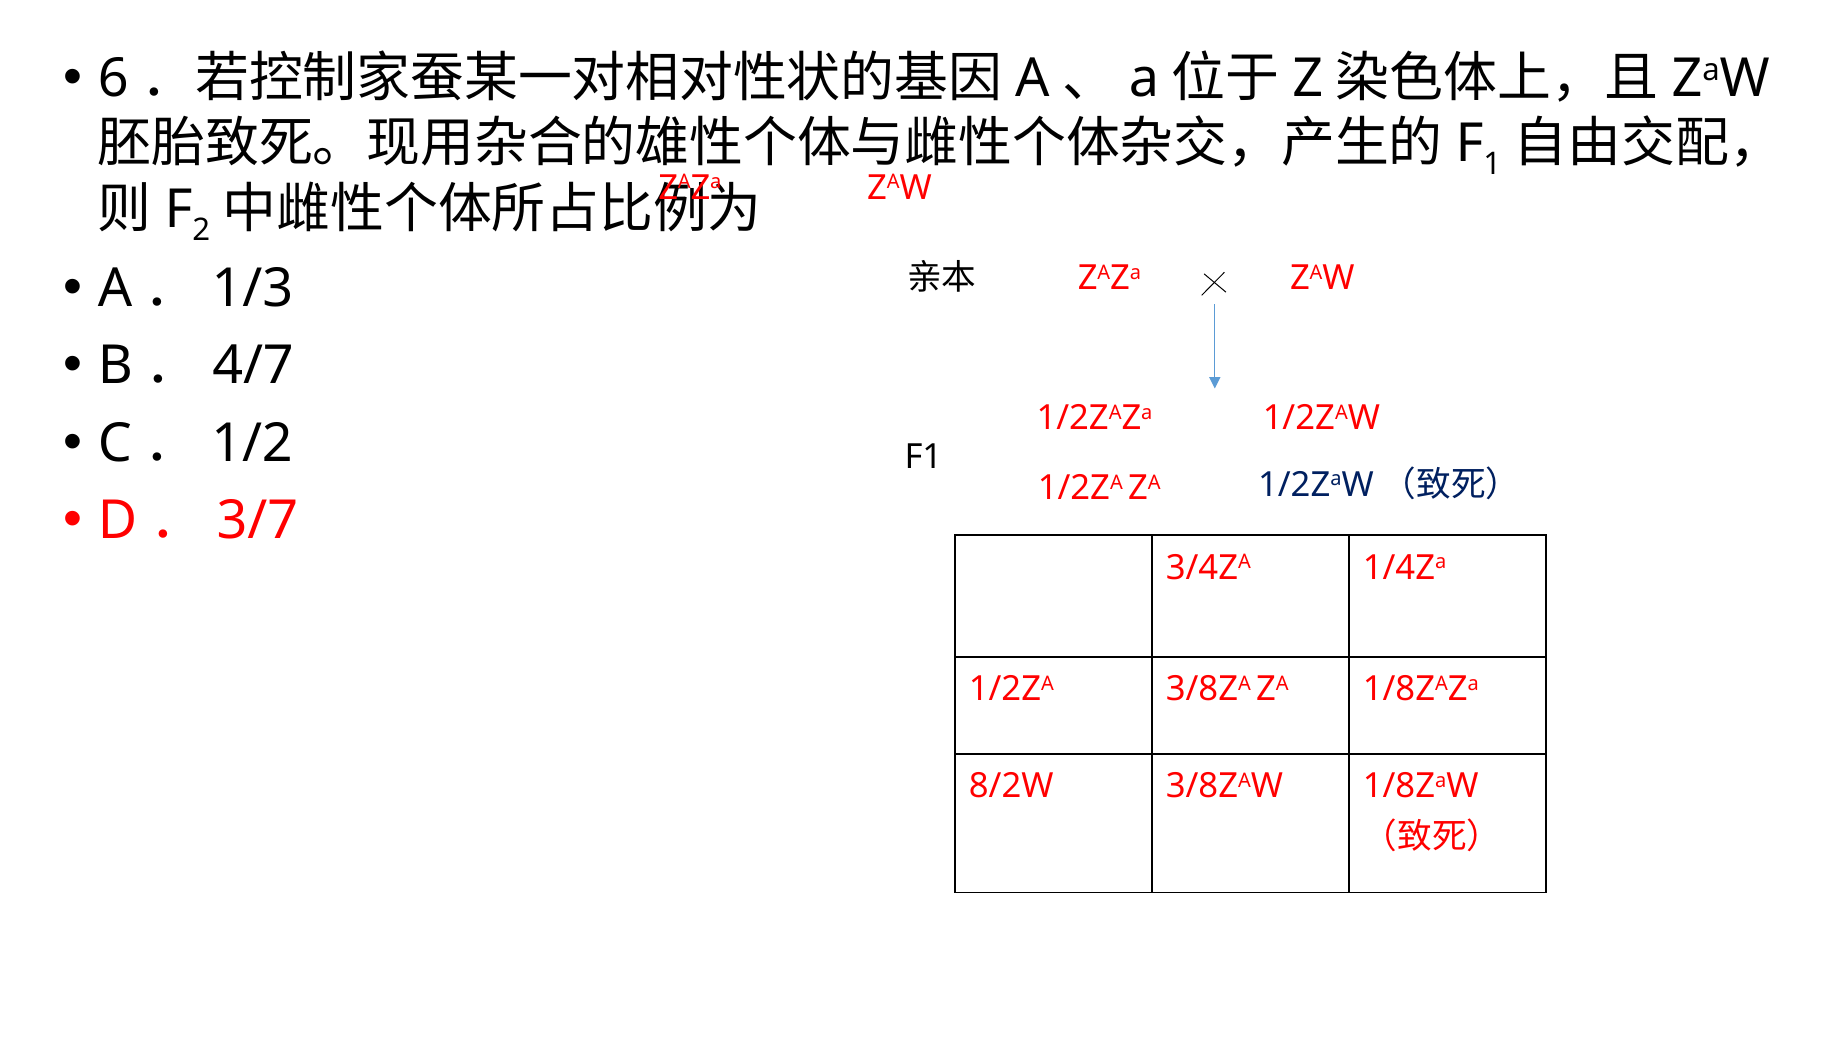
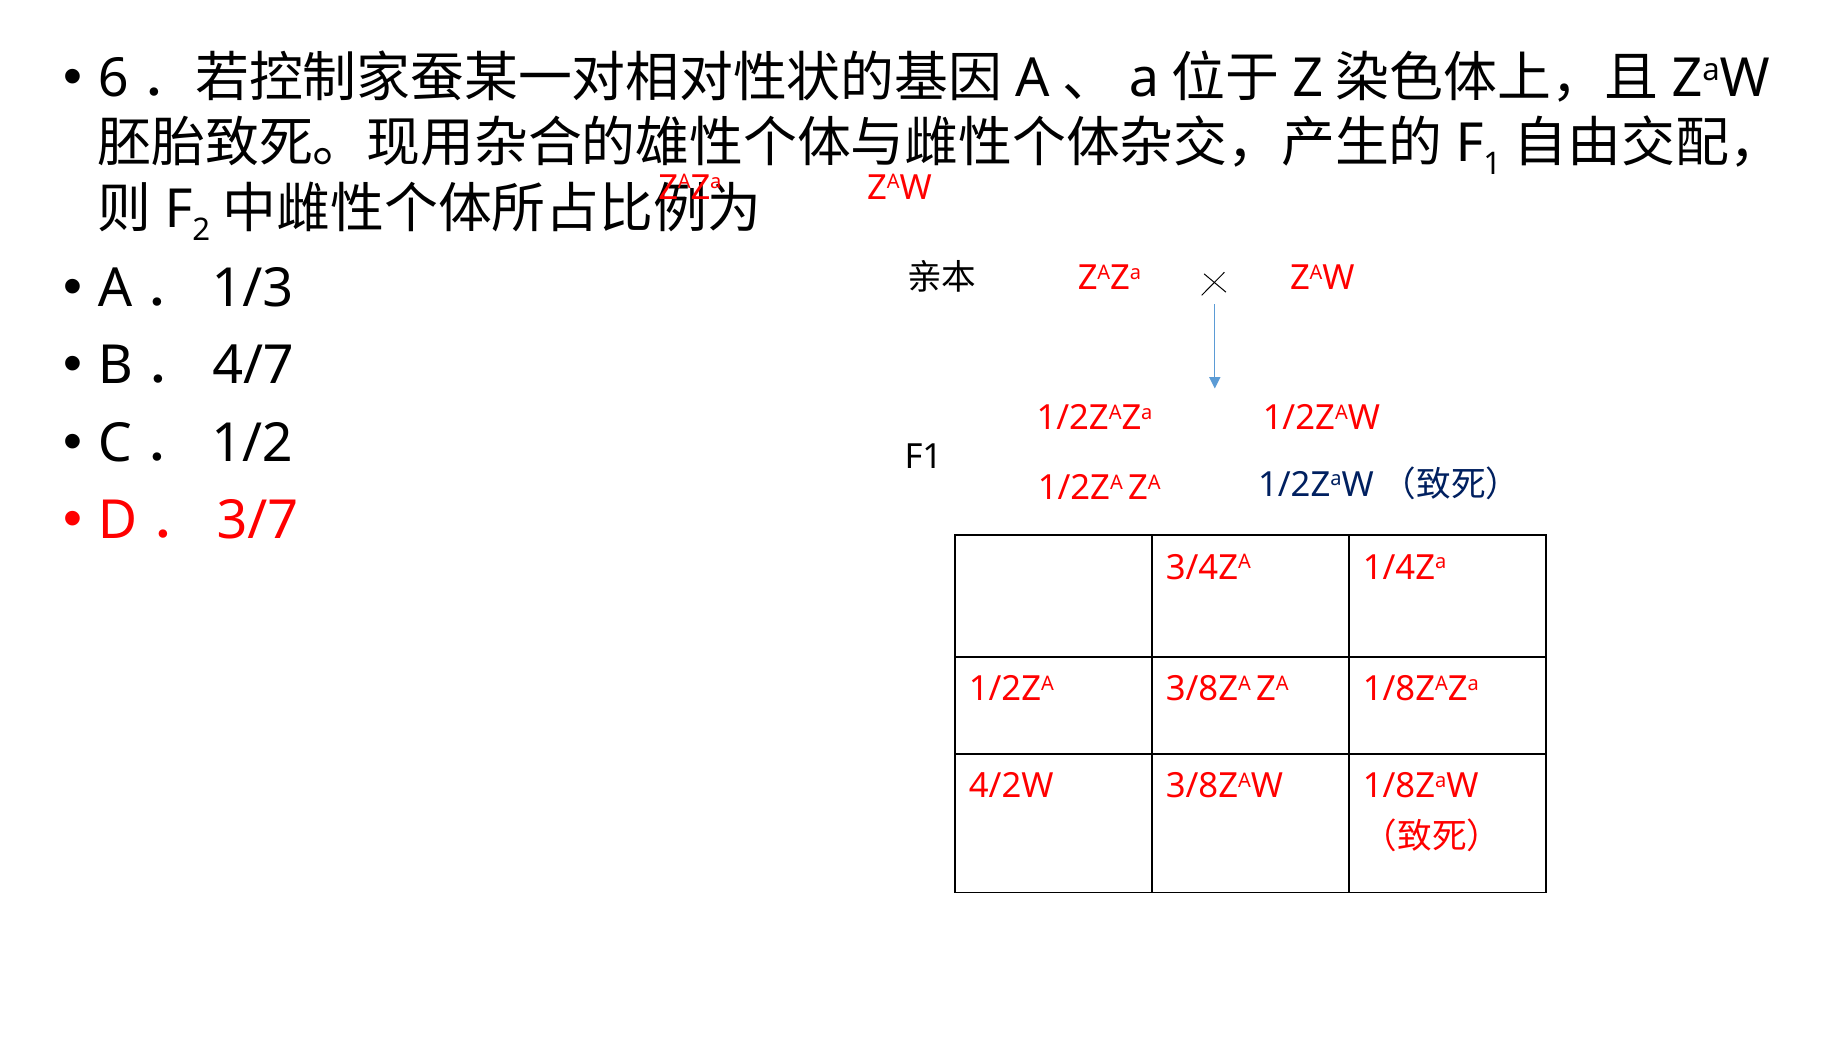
8/2W: 8/2W -> 4/2W
